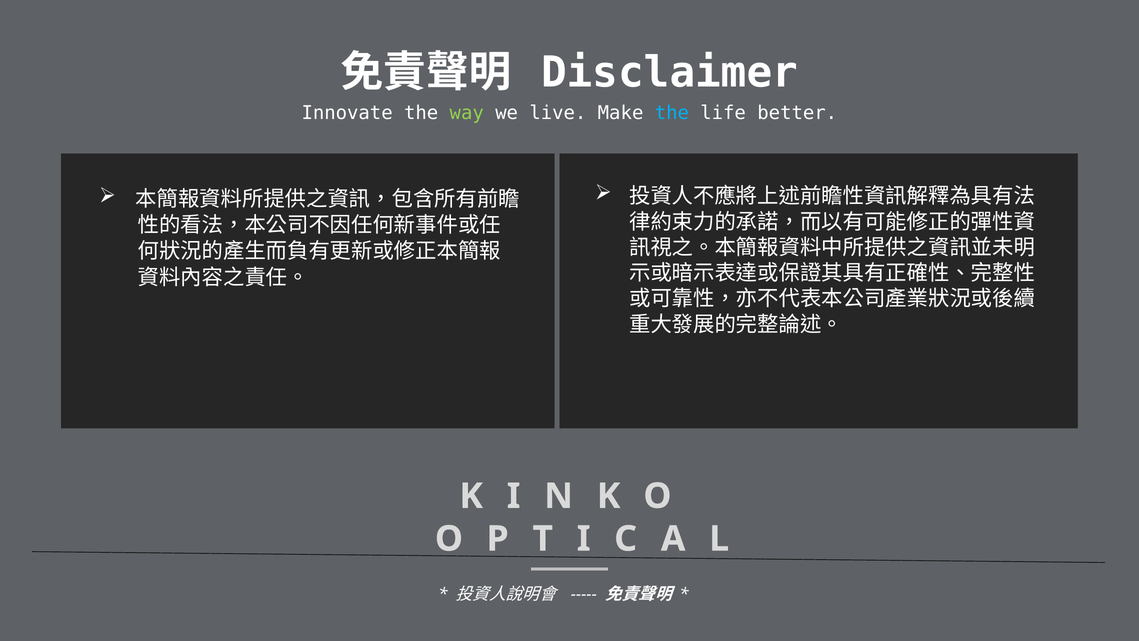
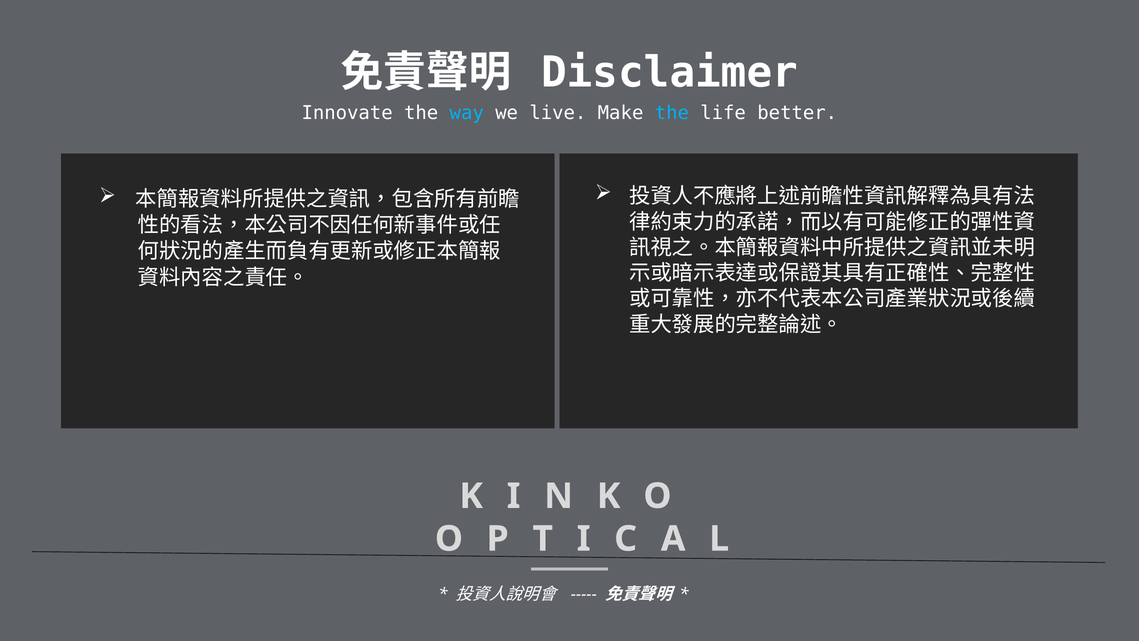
way colour: light green -> light blue
